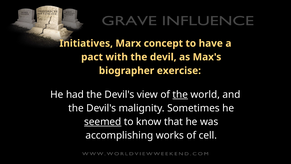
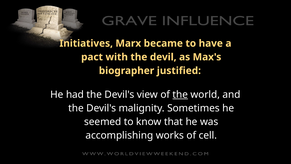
concept: concept -> became
exercise: exercise -> justified
seemed underline: present -> none
